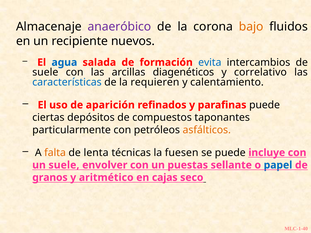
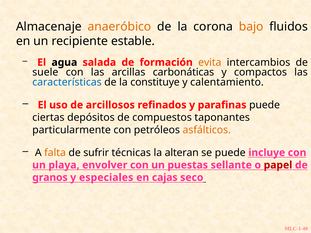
anaeróbico colour: purple -> orange
nuevos: nuevos -> estable
agua colour: blue -> black
evita colour: blue -> orange
diagenéticos: diagenéticos -> carbonáticas
correlativo: correlativo -> compactos
requieren: requieren -> constituye
aparición: aparición -> arcillosos
lenta: lenta -> sufrir
fuesen: fuesen -> alteran
un suele: suele -> playa
papel colour: blue -> red
aritmético: aritmético -> especiales
